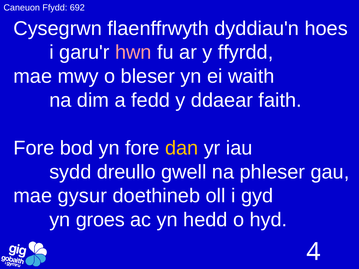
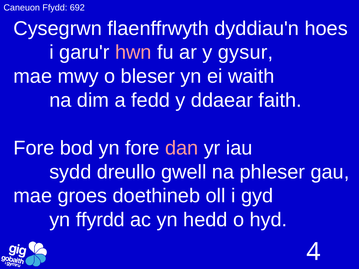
ffyrdd: ffyrdd -> gysur
dan colour: yellow -> pink
gysur: gysur -> groes
groes: groes -> ffyrdd
